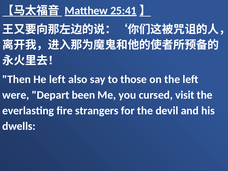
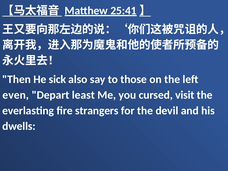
He left: left -> sick
were: were -> even
been: been -> least
